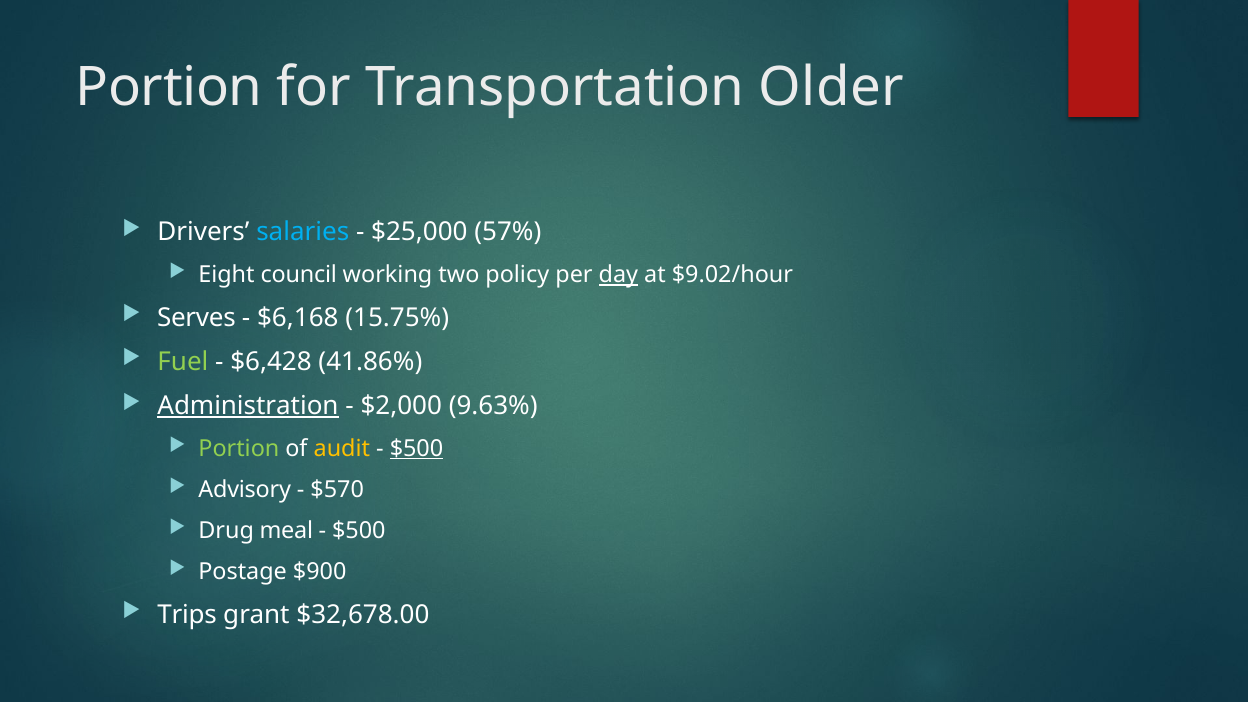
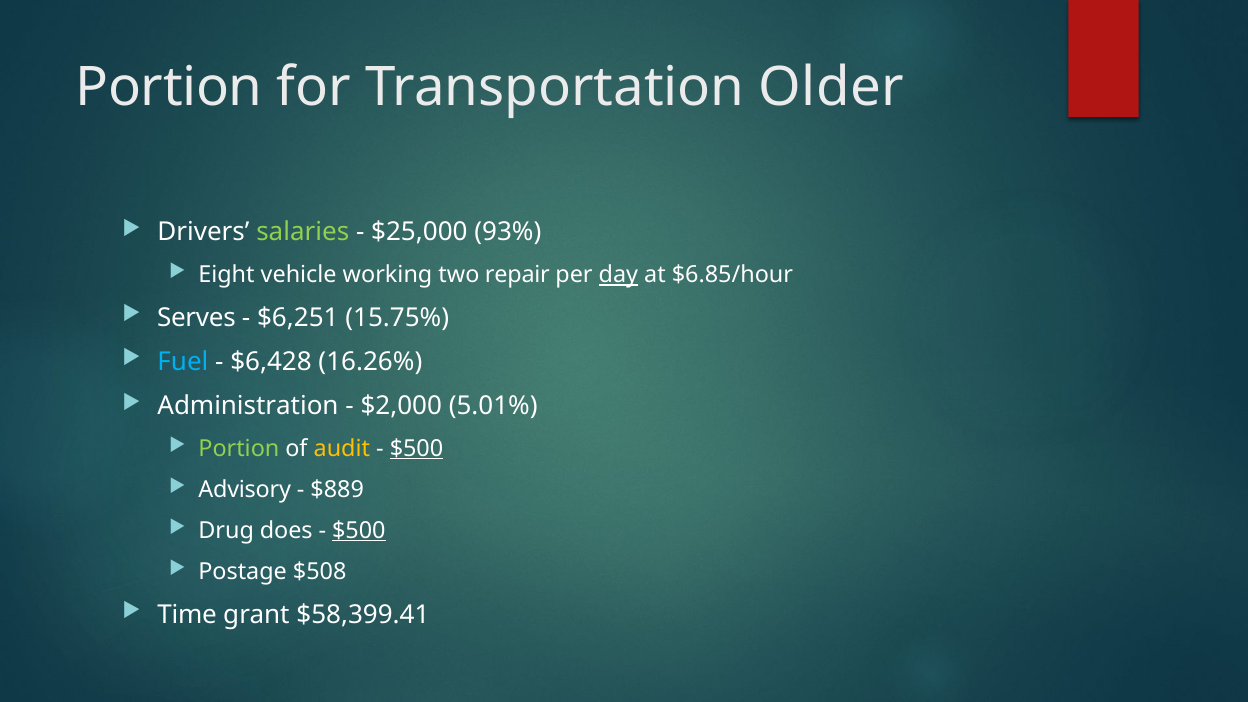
salaries colour: light blue -> light green
57%: 57% -> 93%
council: council -> vehicle
policy: policy -> repair
$9.02/hour: $9.02/hour -> $6.85/hour
$6,168: $6,168 -> $6,251
Fuel colour: light green -> light blue
41.86%: 41.86% -> 16.26%
Administration underline: present -> none
9.63%: 9.63% -> 5.01%
$570: $570 -> $889
meal: meal -> does
$500 at (359, 531) underline: none -> present
$900: $900 -> $508
Trips: Trips -> Time
$32,678.00: $32,678.00 -> $58,399.41
